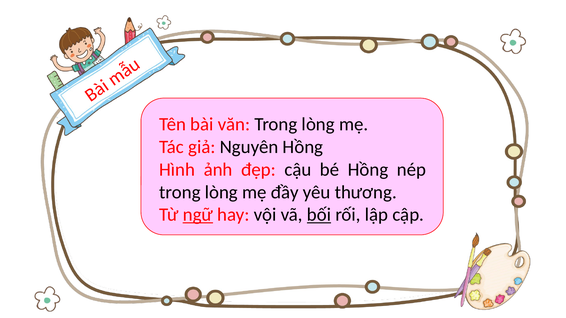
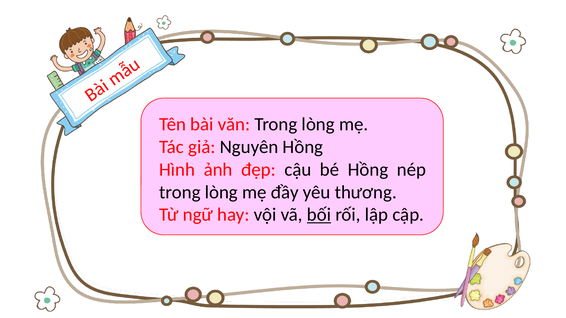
ngữ underline: present -> none
